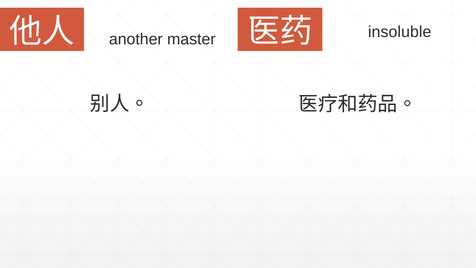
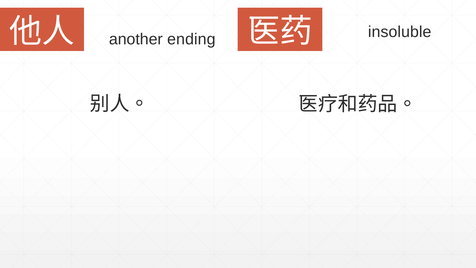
master: master -> ending
